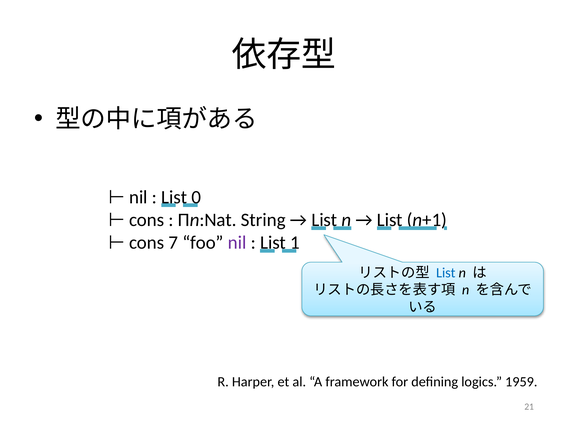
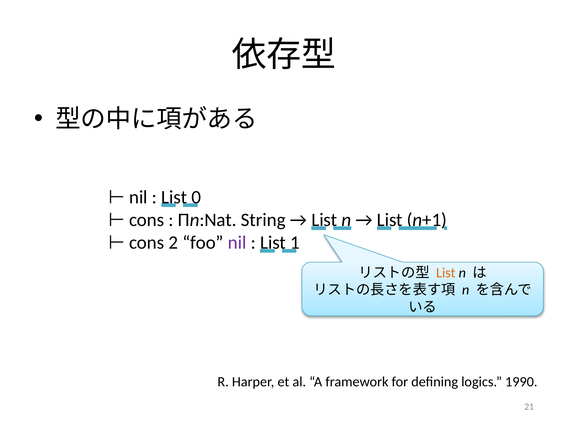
7: 7 -> 2
List at (446, 273) colour: blue -> orange
1959: 1959 -> 1990
